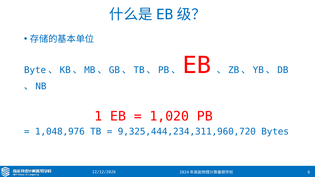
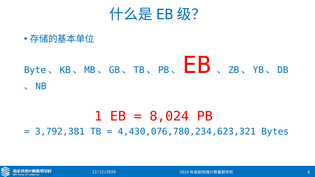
1,020: 1,020 -> 8,024
1,048,976: 1,048,976 -> 3,792,381
9,325,444,234,311,960,720: 9,325,444,234,311,960,720 -> 4,430,076,780,234,623,321
